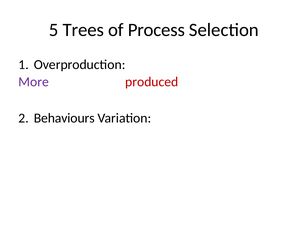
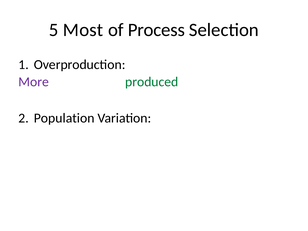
Trees: Trees -> Most
produced colour: red -> green
Behaviours at (64, 118): Behaviours -> Population
